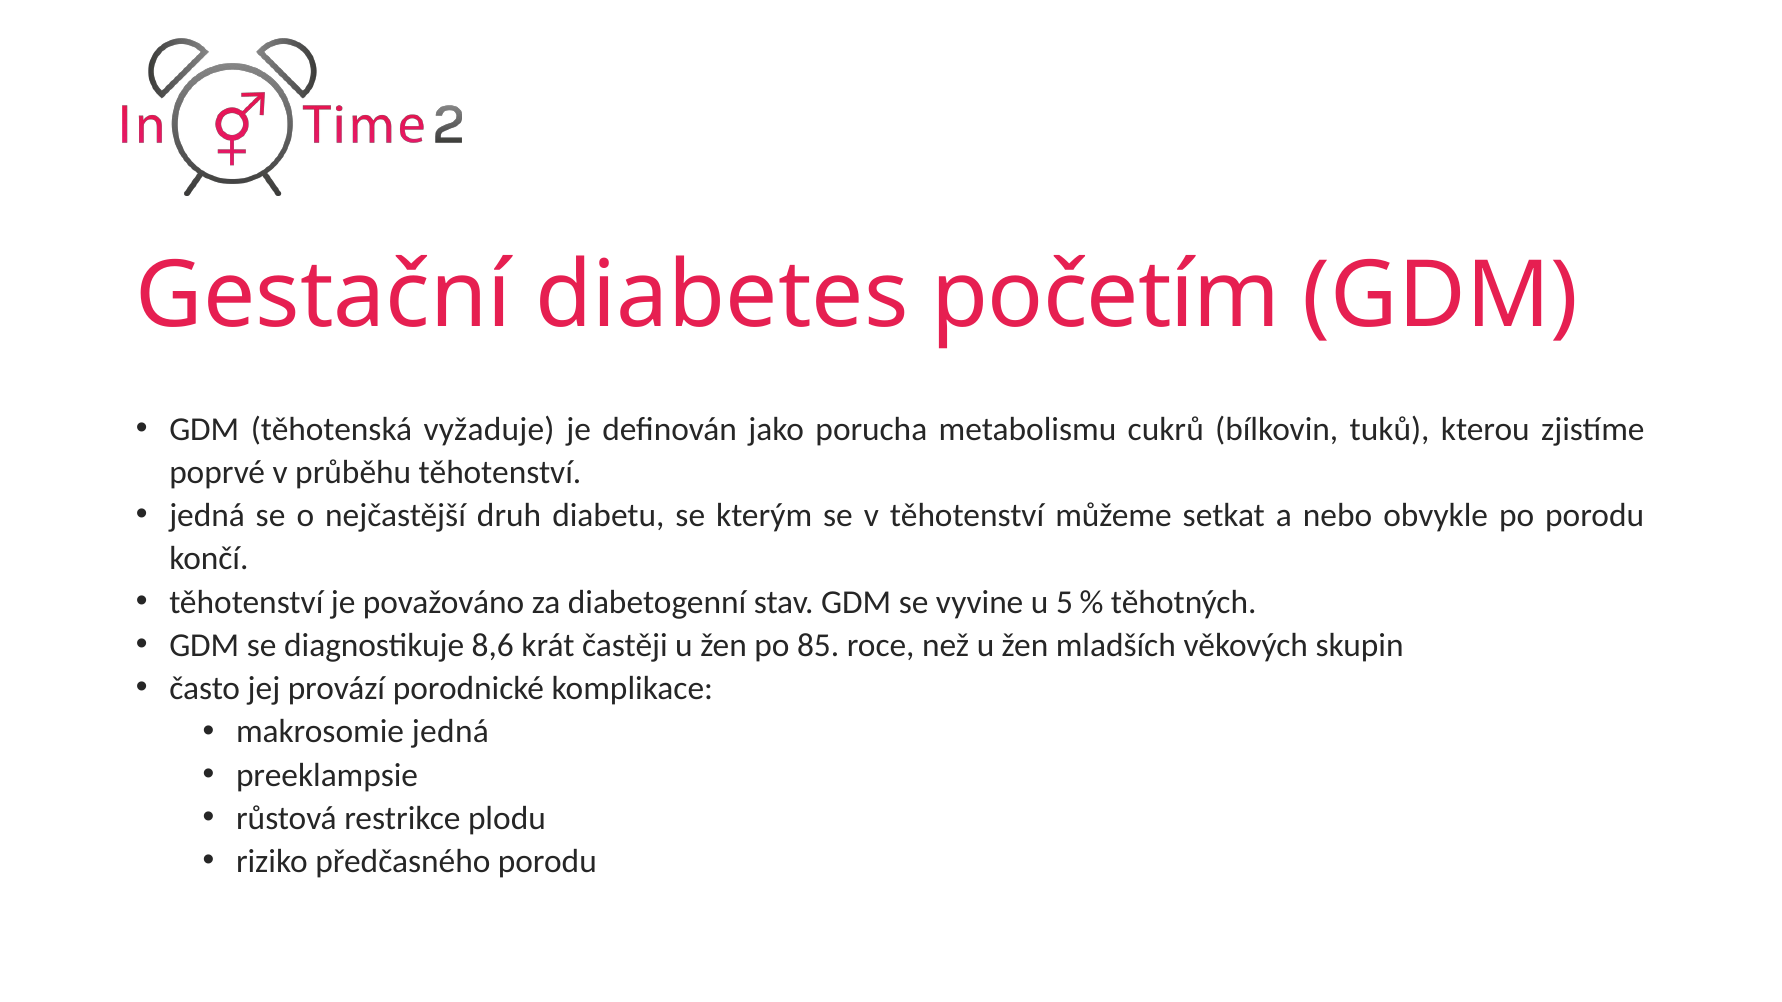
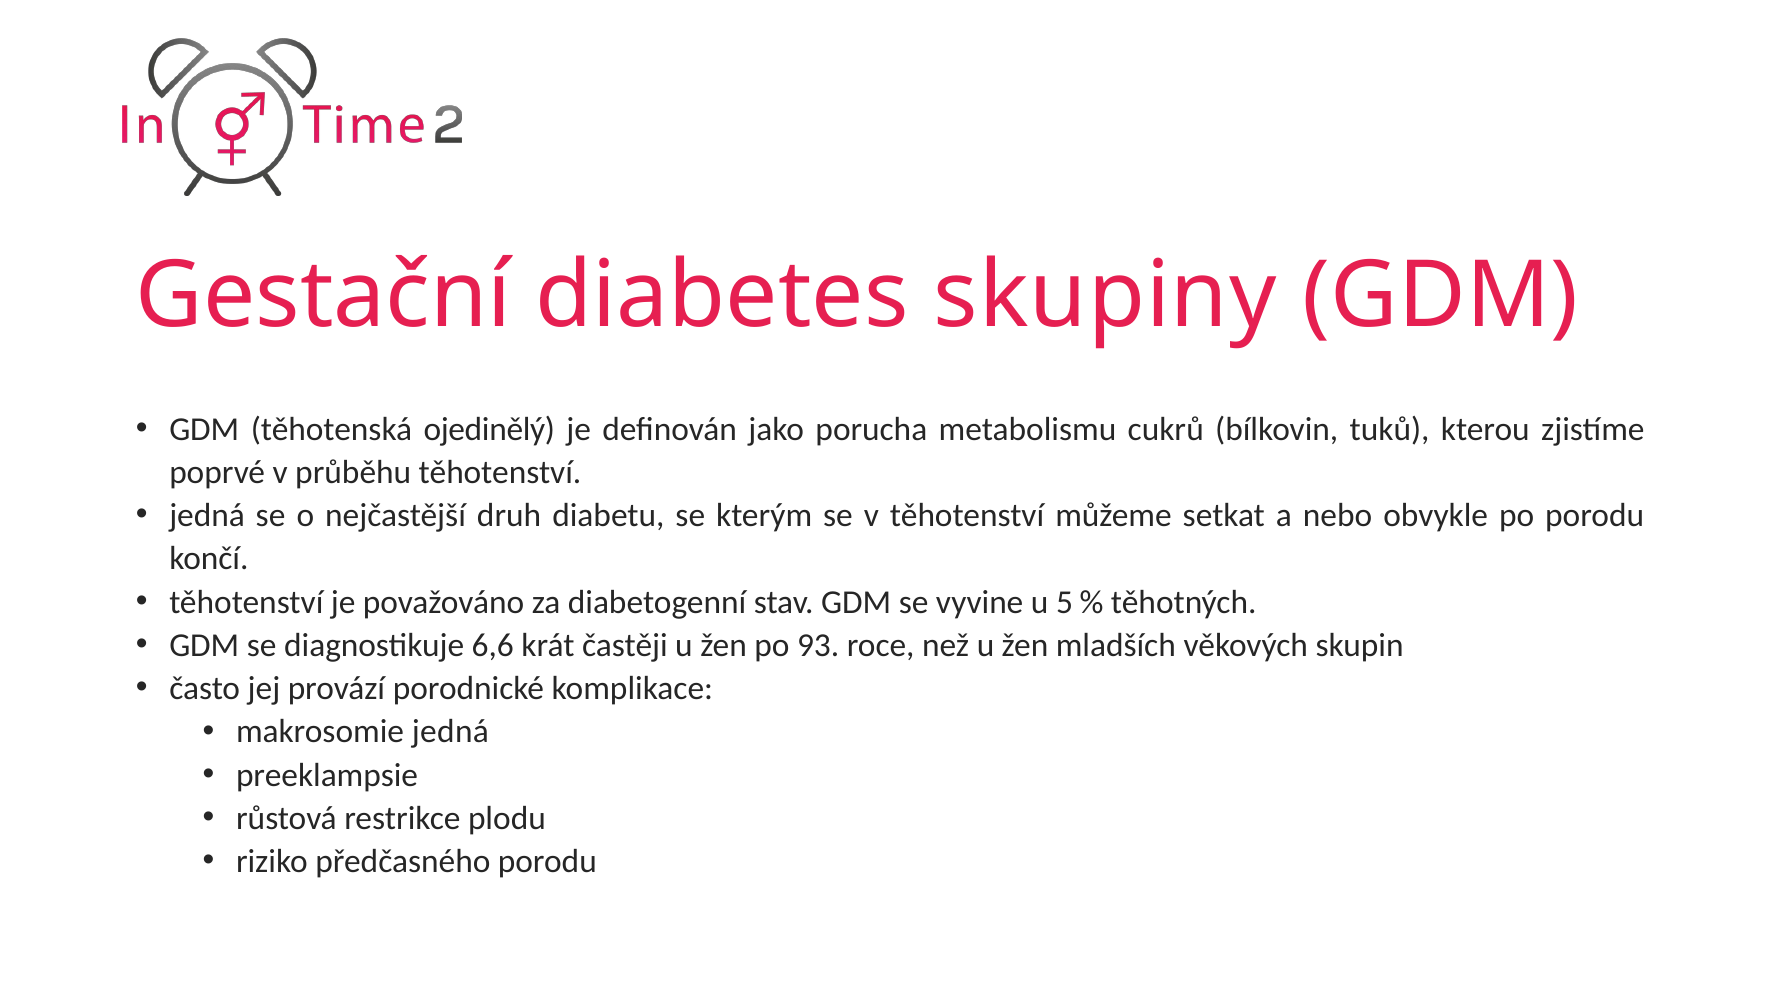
početím: početím -> skupiny
vyžaduje: vyžaduje -> ojedinělý
8,6: 8,6 -> 6,6
85: 85 -> 93
